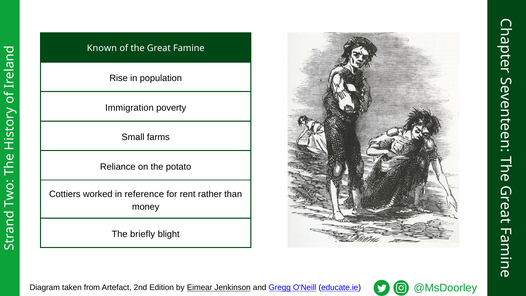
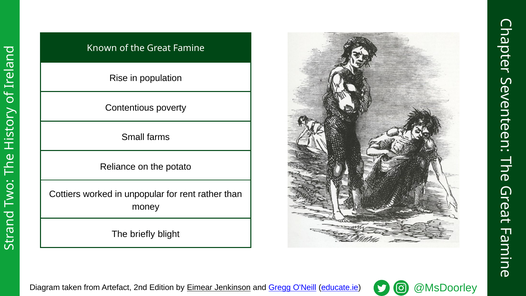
Immigration: Immigration -> Contentious
reference: reference -> unpopular
